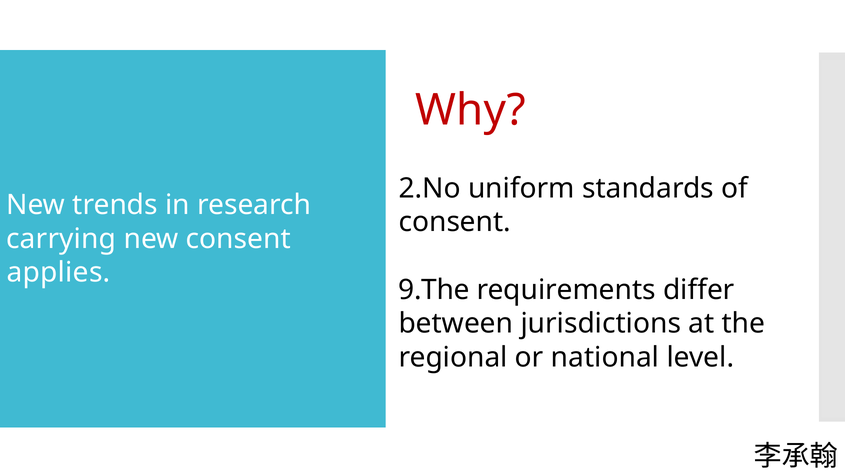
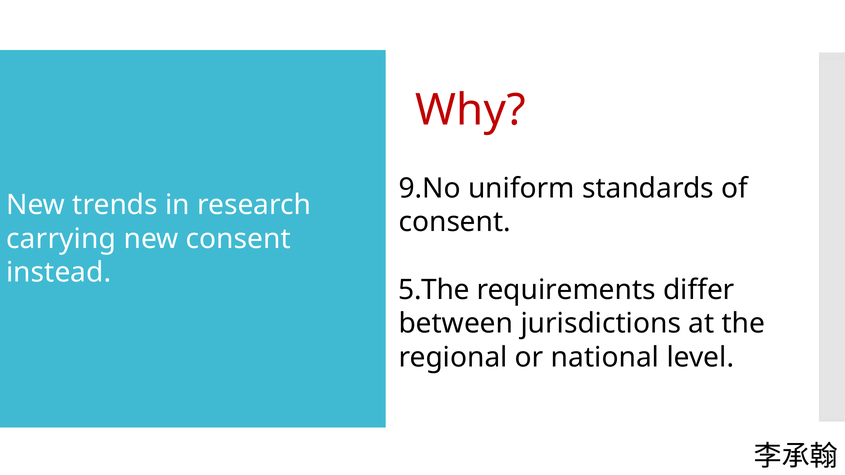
2.No: 2.No -> 9.No
applies: applies -> instead
9.The: 9.The -> 5.The
